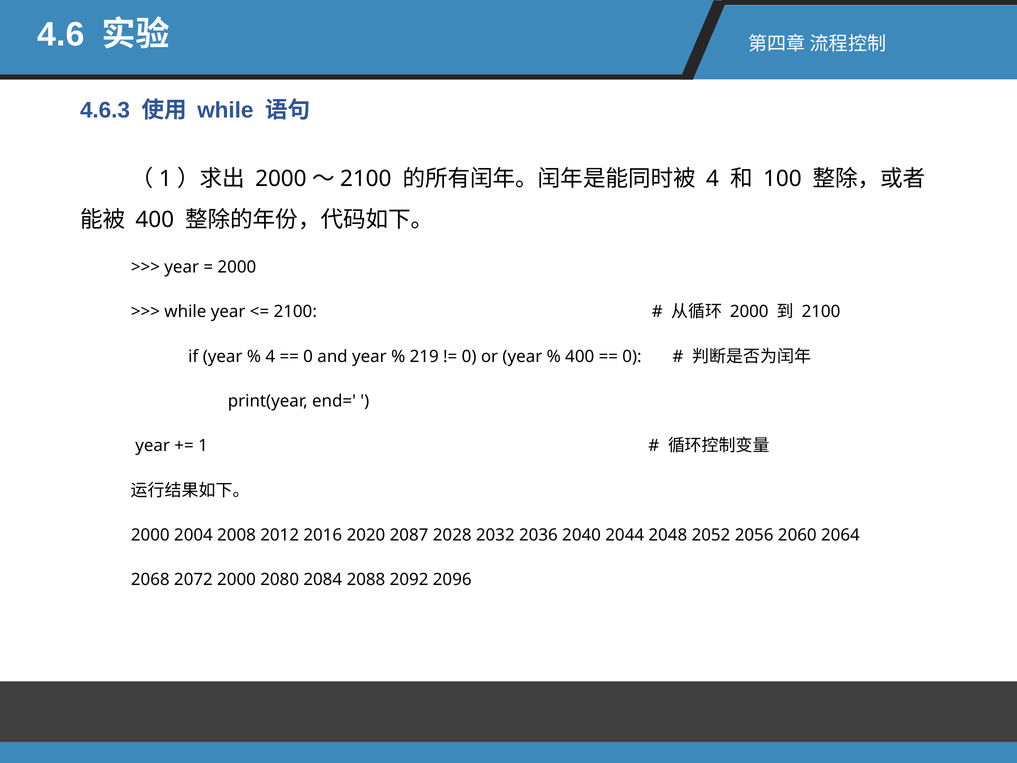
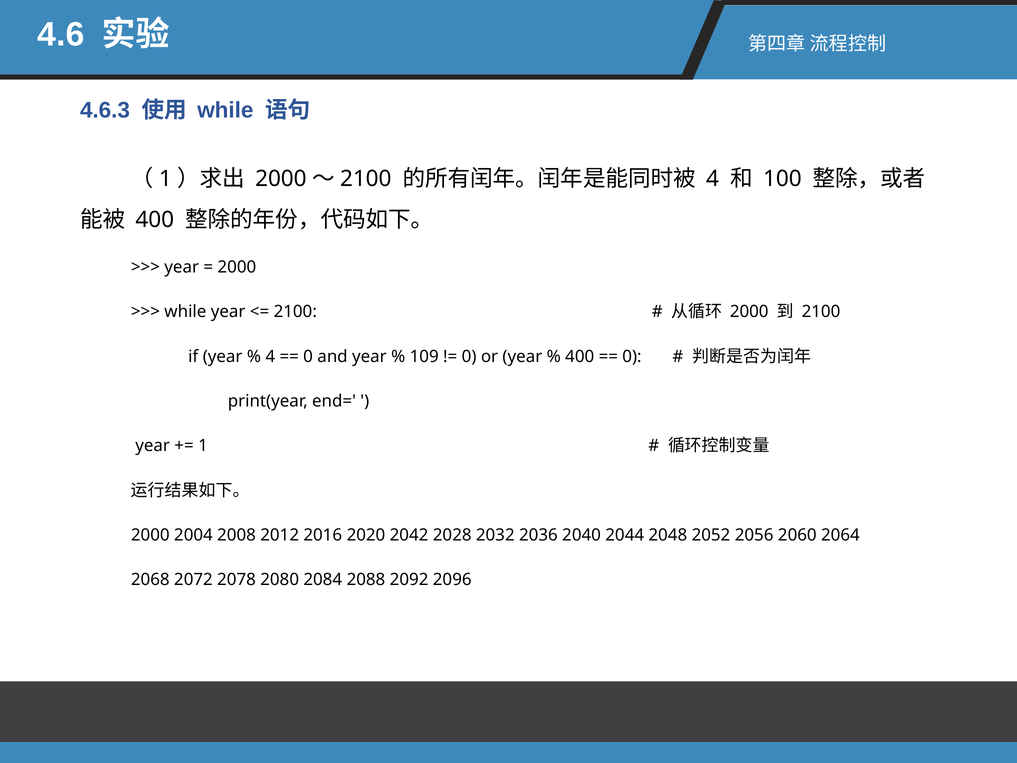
219: 219 -> 109
2087: 2087 -> 2042
2072 2000: 2000 -> 2078
